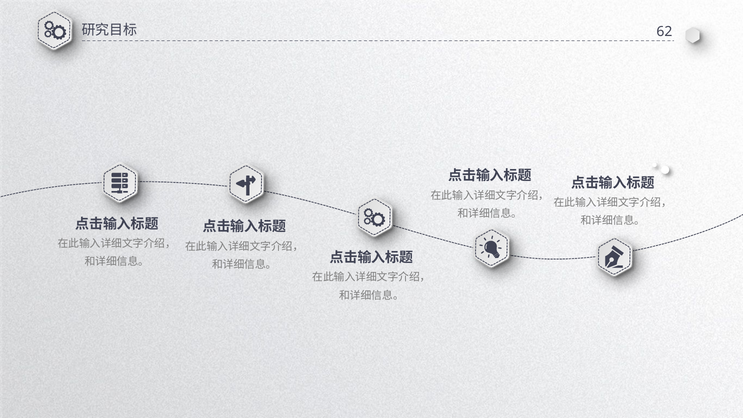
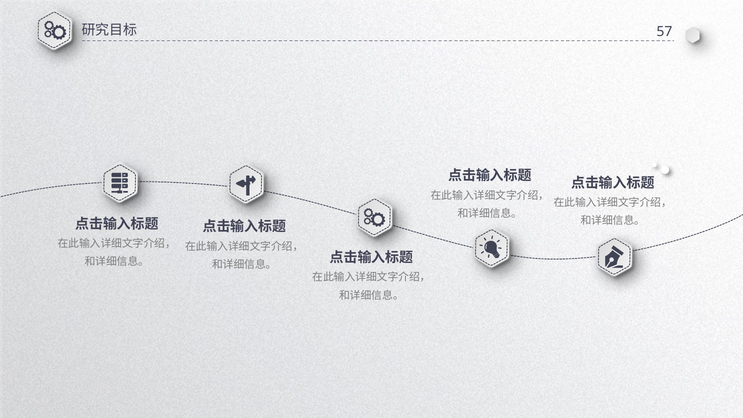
62: 62 -> 57
